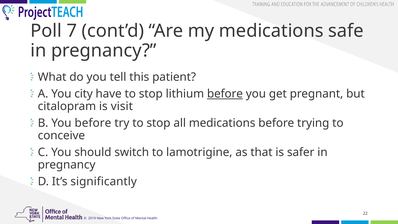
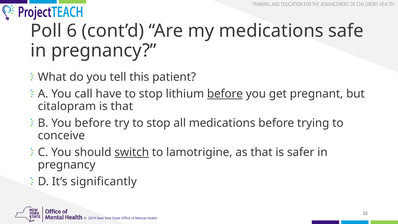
7: 7 -> 6
city: city -> call
is visit: visit -> that
switch underline: none -> present
